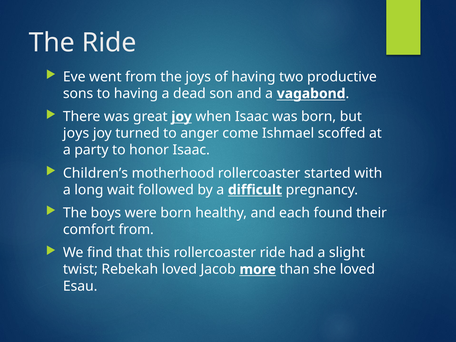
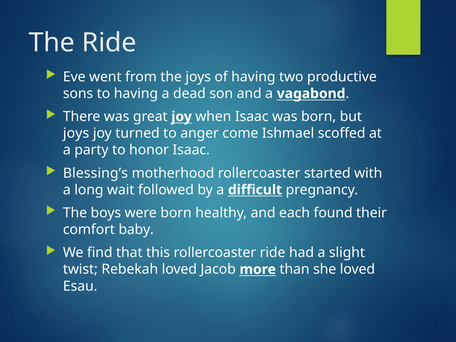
Children’s: Children’s -> Blessing’s
comfort from: from -> baby
